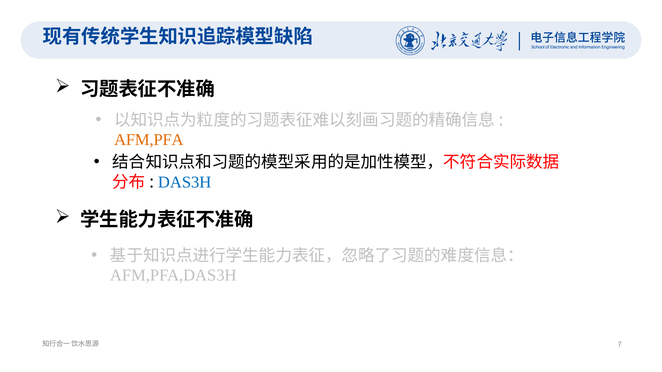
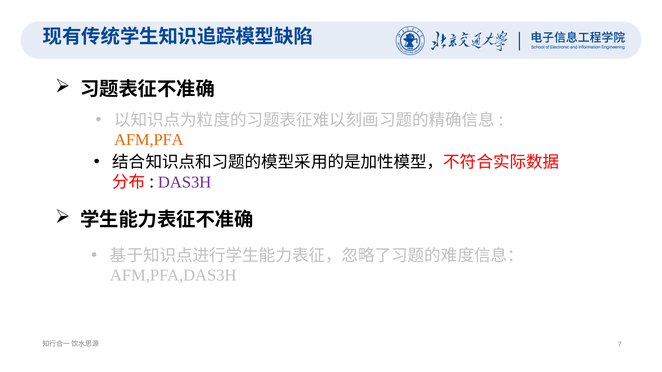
DAS3H colour: blue -> purple
